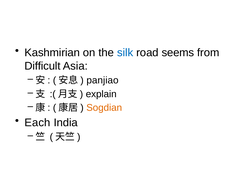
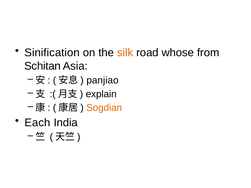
Kashmirian: Kashmirian -> Sinification
silk colour: blue -> orange
seems: seems -> whose
Difficult: Difficult -> Schitan
